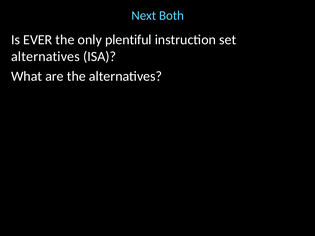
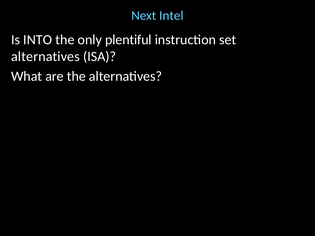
Both: Both -> Intel
EVER: EVER -> INTO
